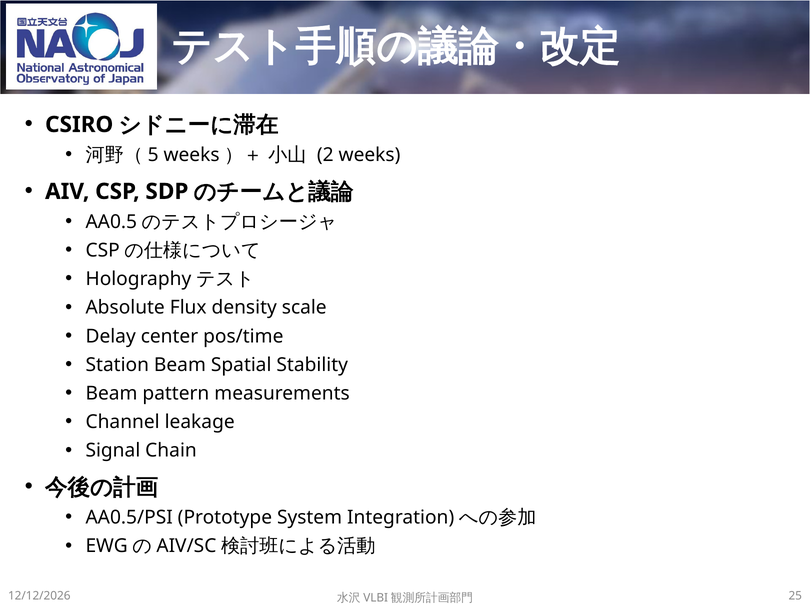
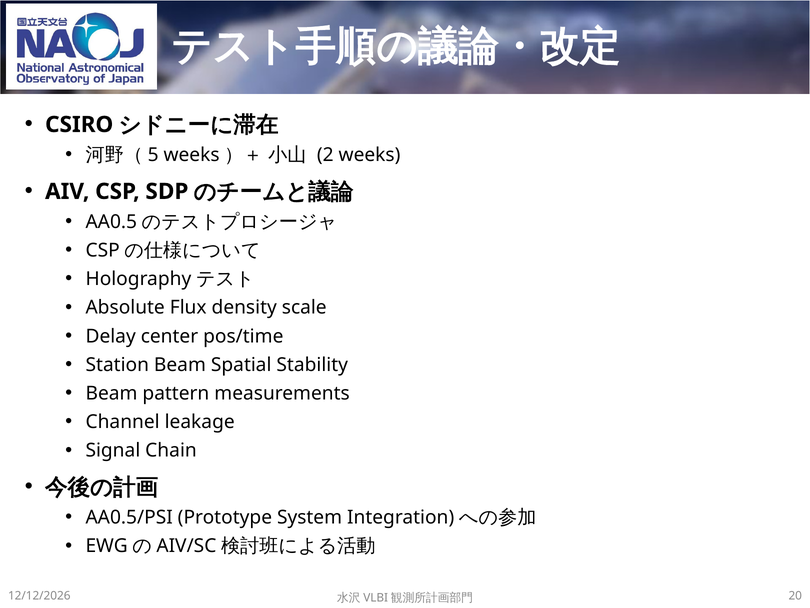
25: 25 -> 20
